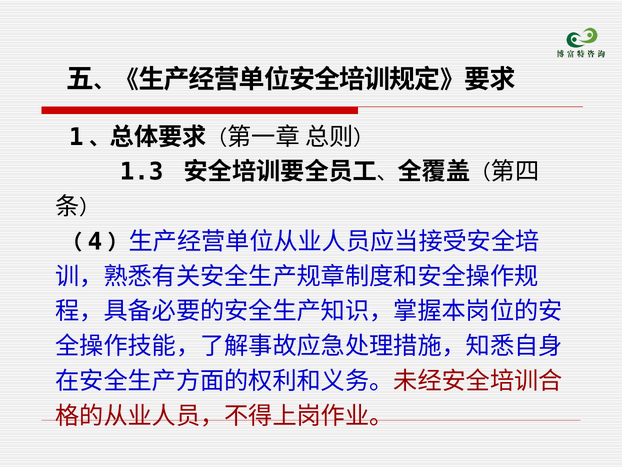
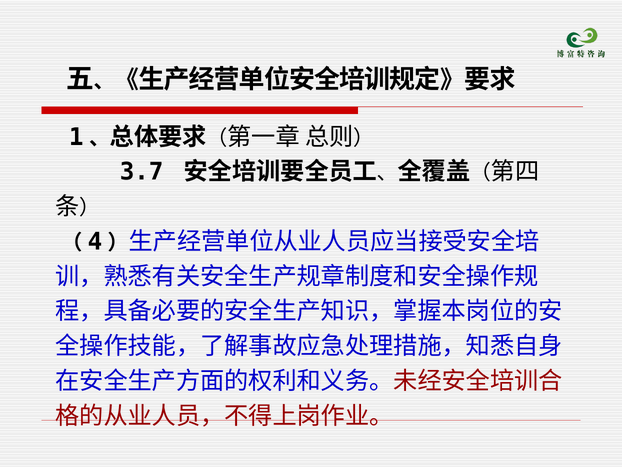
1.3: 1.3 -> 3.7
